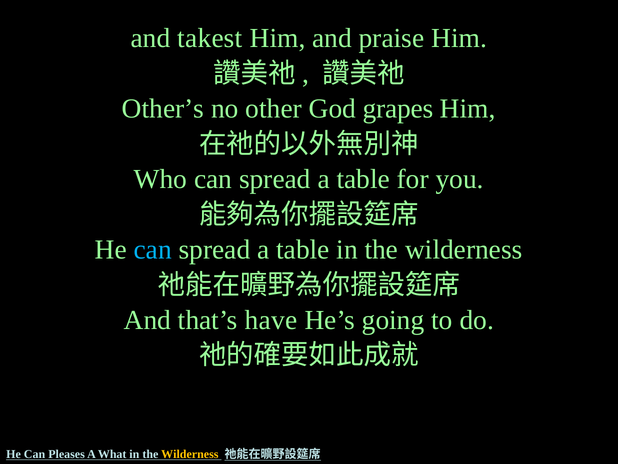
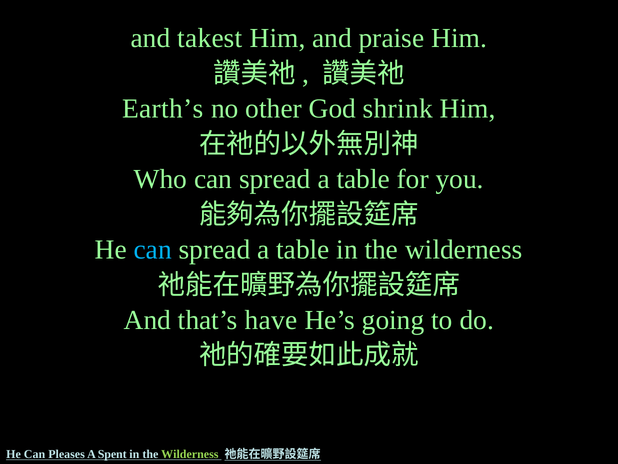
Other’s: Other’s -> Earth’s
grapes: grapes -> shrink
What: What -> Spent
Wilderness at (190, 454) colour: yellow -> light green
